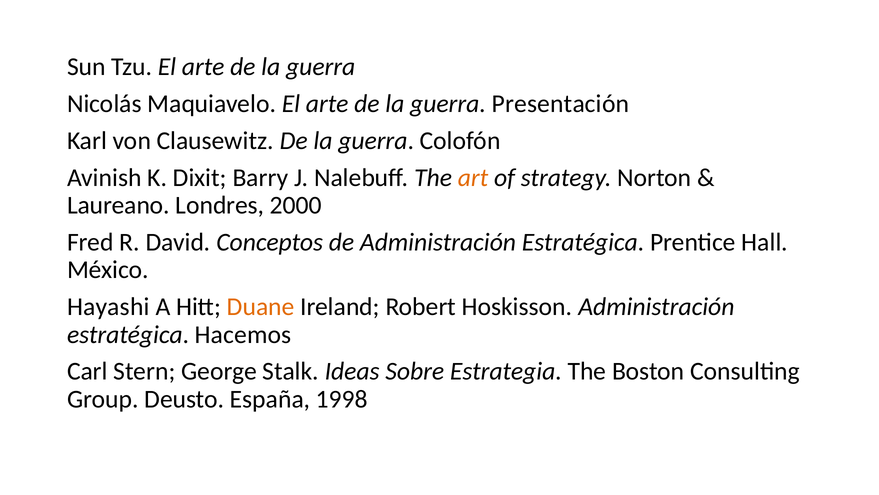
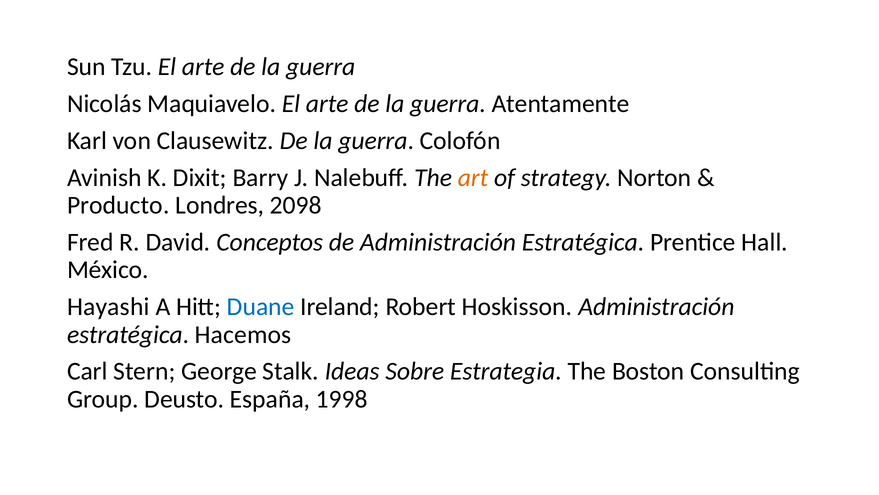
Presentación: Presentación -> Atentamente
Laureano: Laureano -> Producto
2000: 2000 -> 2098
Duane colour: orange -> blue
